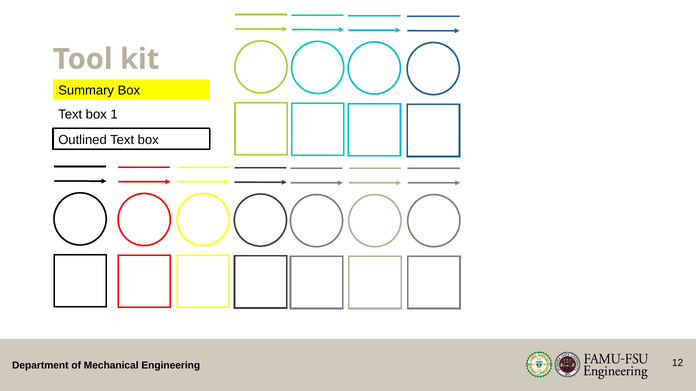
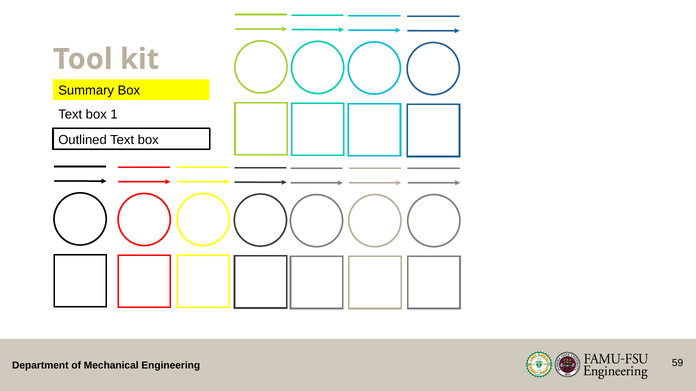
12: 12 -> 59
